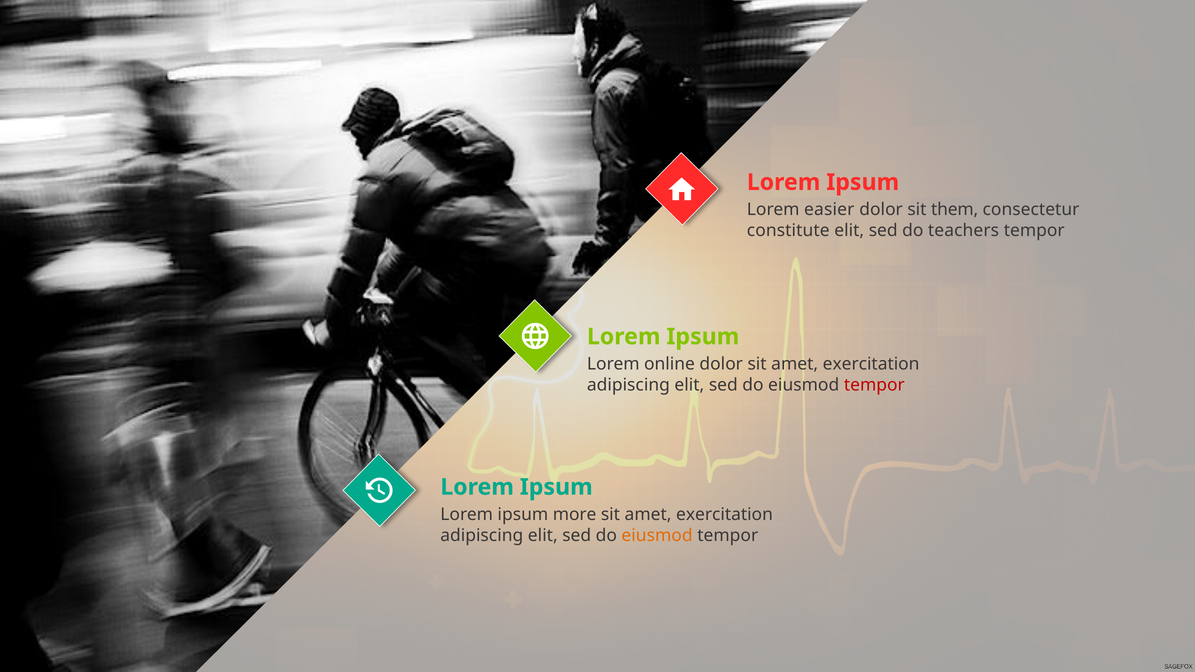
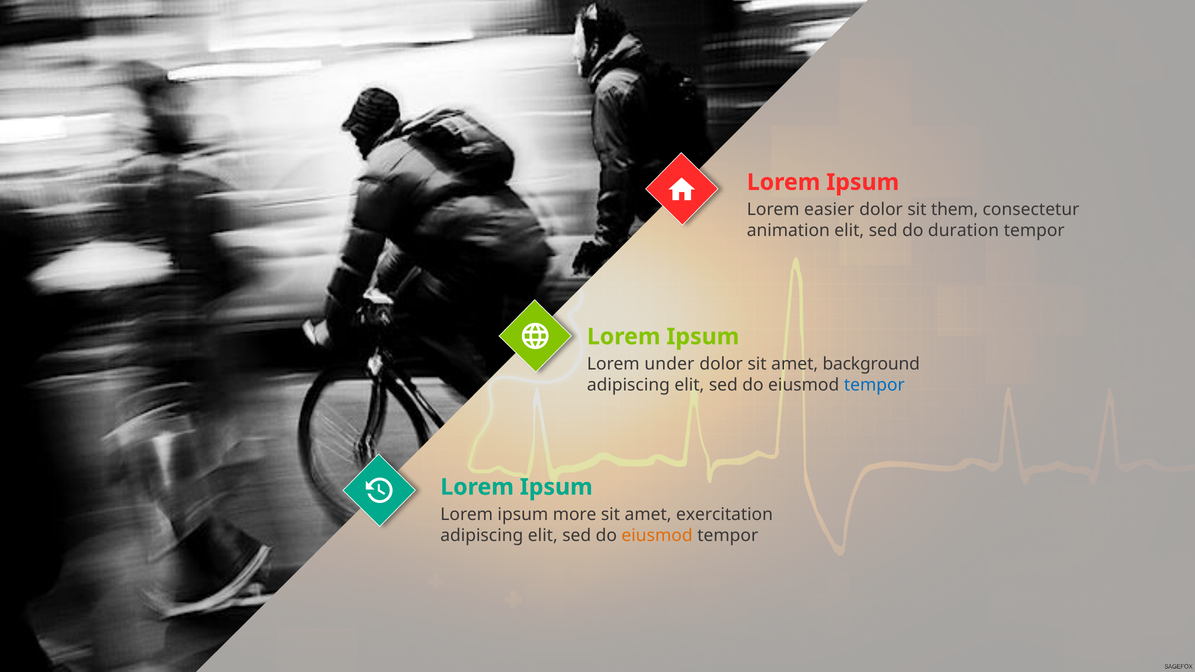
constitute: constitute -> animation
teachers: teachers -> duration
online: online -> under
dolor sit amet exercitation: exercitation -> background
tempor at (874, 385) colour: red -> blue
